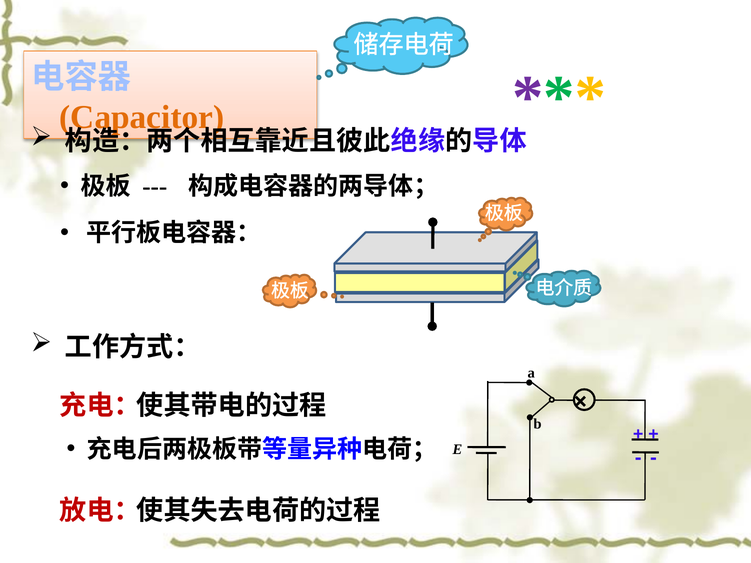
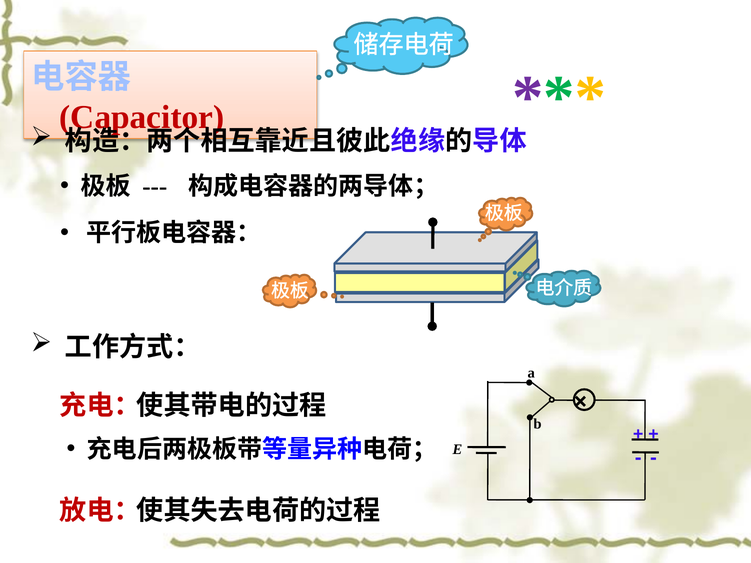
Capacitor colour: orange -> red
